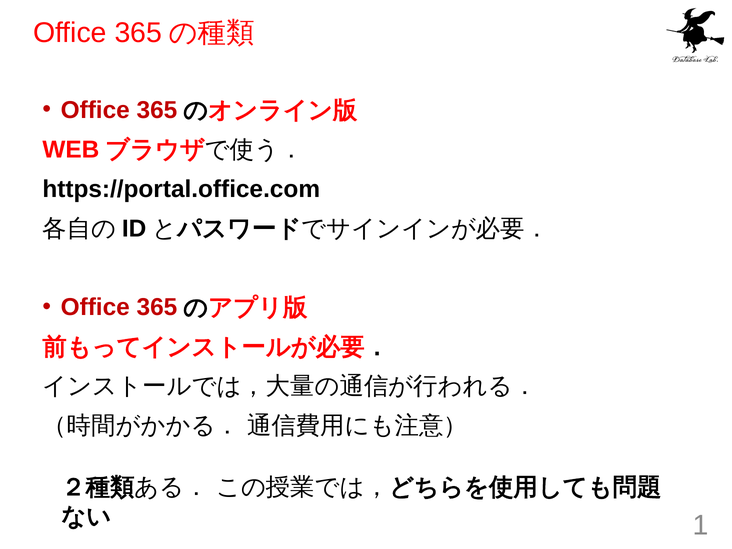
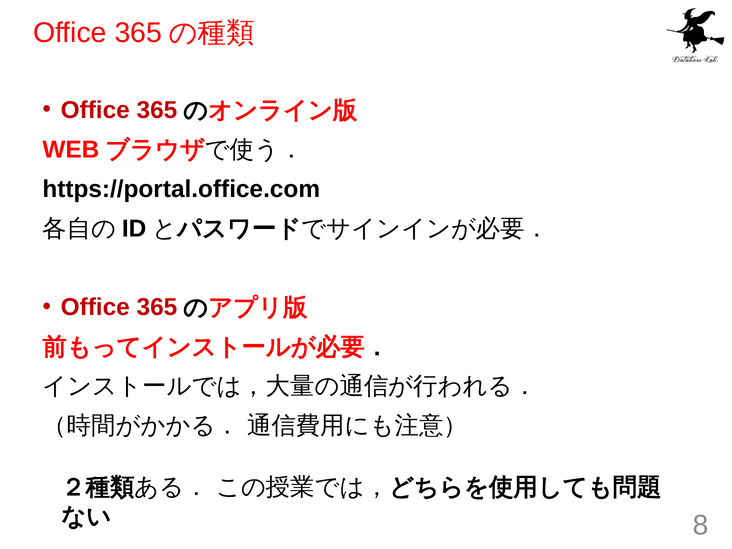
1: 1 -> 8
